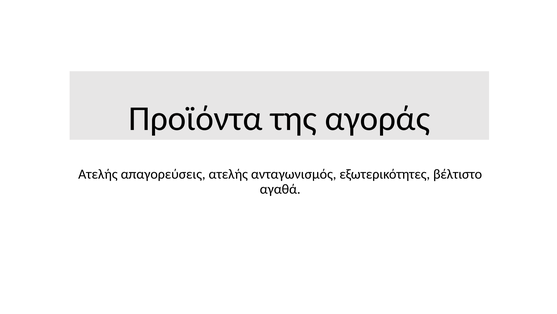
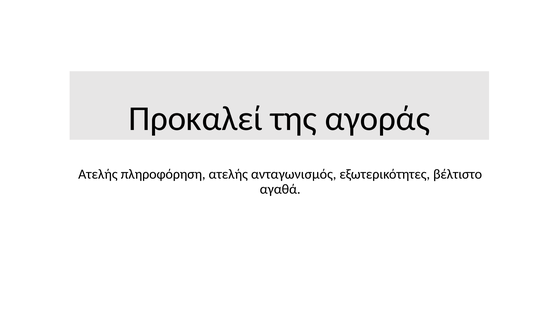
Προϊόντα: Προϊόντα -> Προκαλεί
απαγορεύσεις: απαγορεύσεις -> πληροφόρηση
